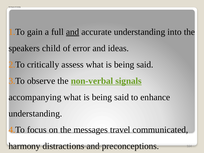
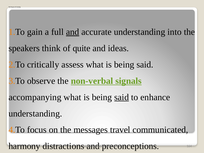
child: child -> think
error: error -> quite
said at (122, 97) underline: none -> present
